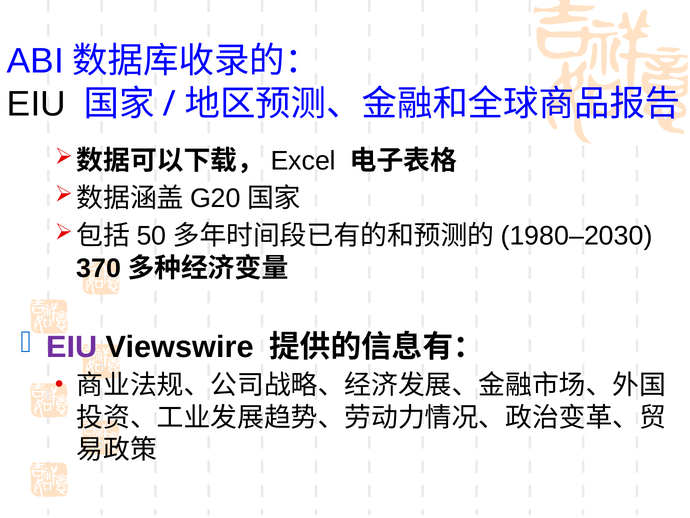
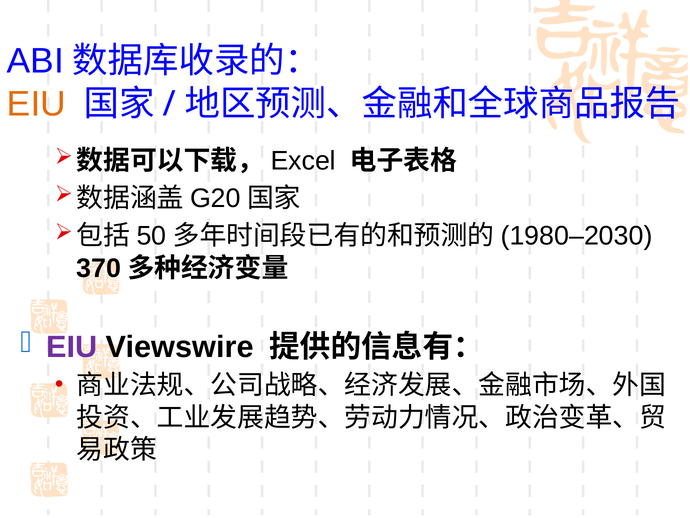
EIU at (36, 104) colour: black -> orange
